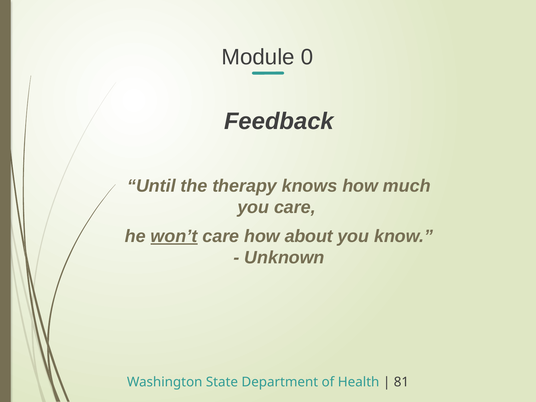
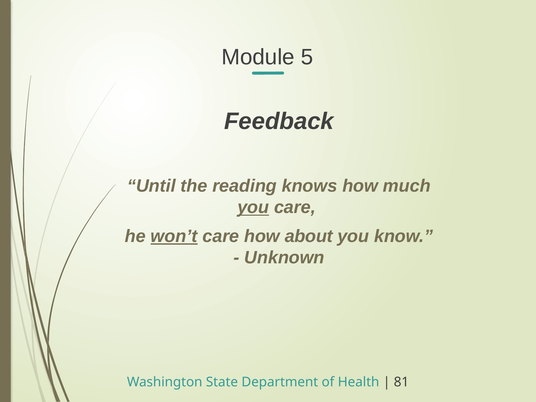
0: 0 -> 5
therapy: therapy -> reading
you at (253, 207) underline: none -> present
